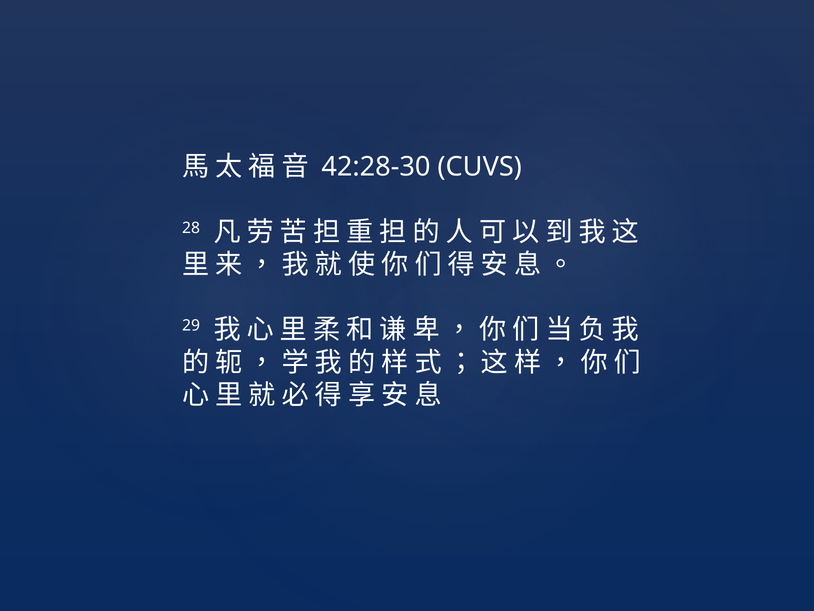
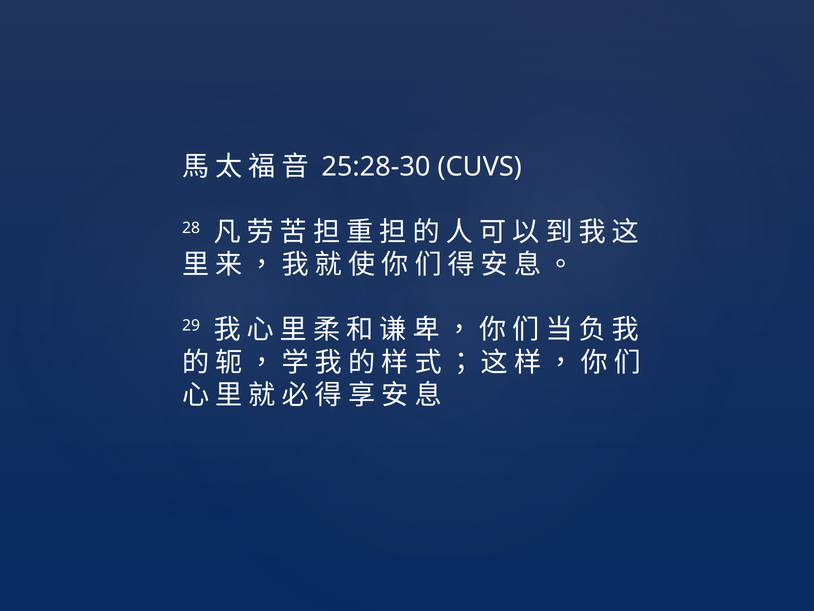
42:28-30: 42:28-30 -> 25:28-30
